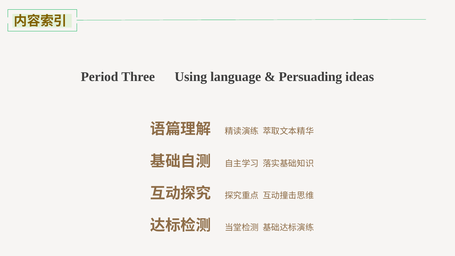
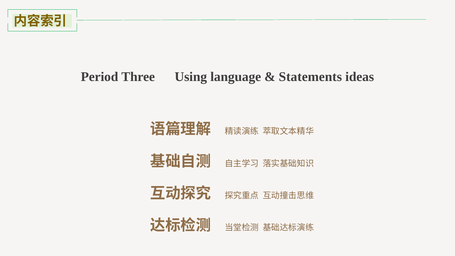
Persuading: Persuading -> Statements
